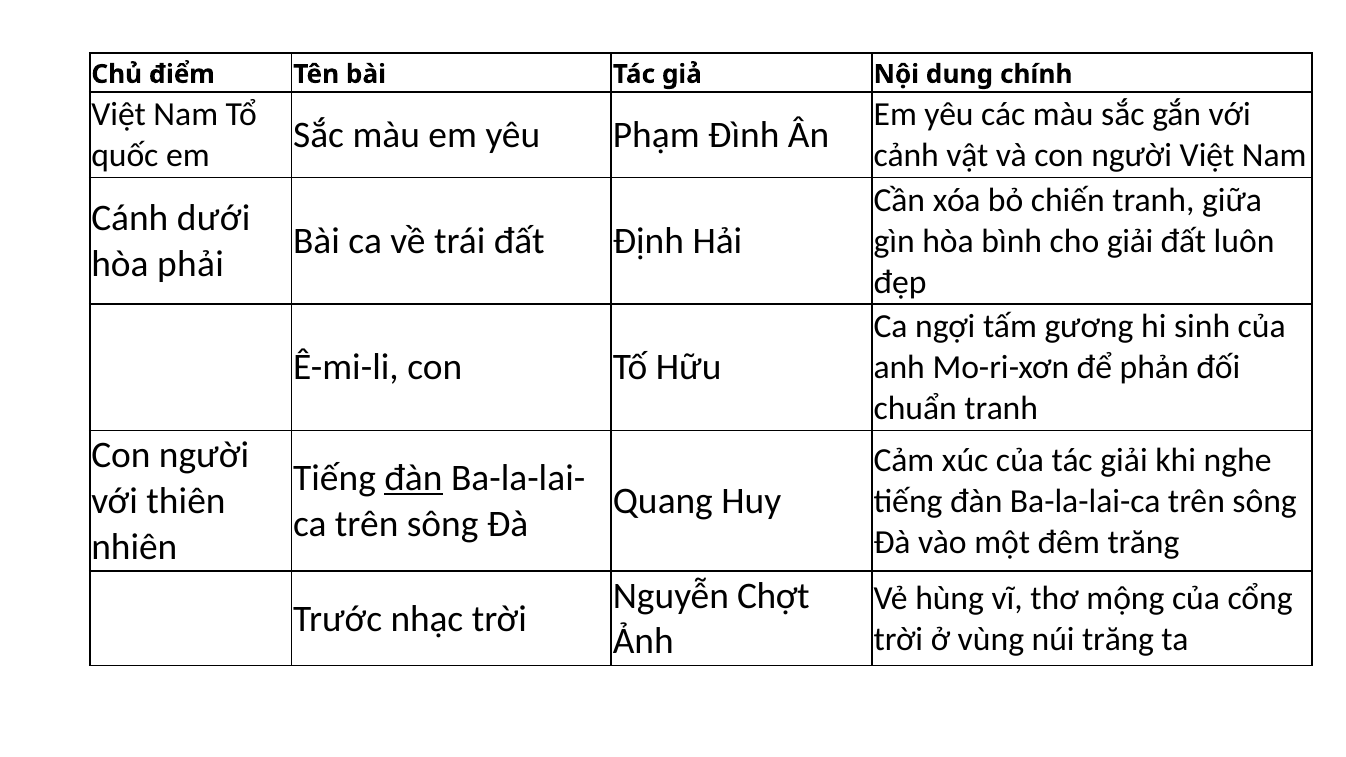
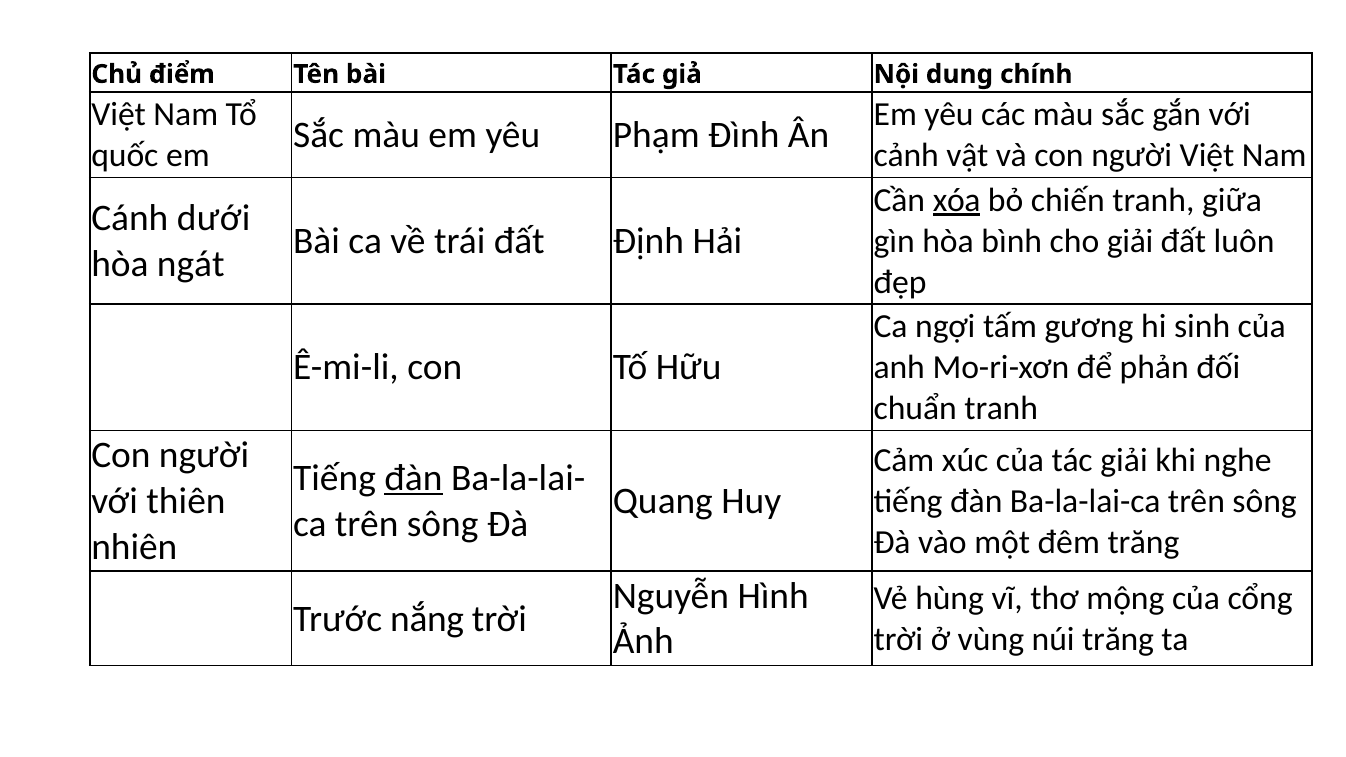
xóa underline: none -> present
phải: phải -> ngát
Chợt: Chợt -> Hình
nhạc: nhạc -> nắng
